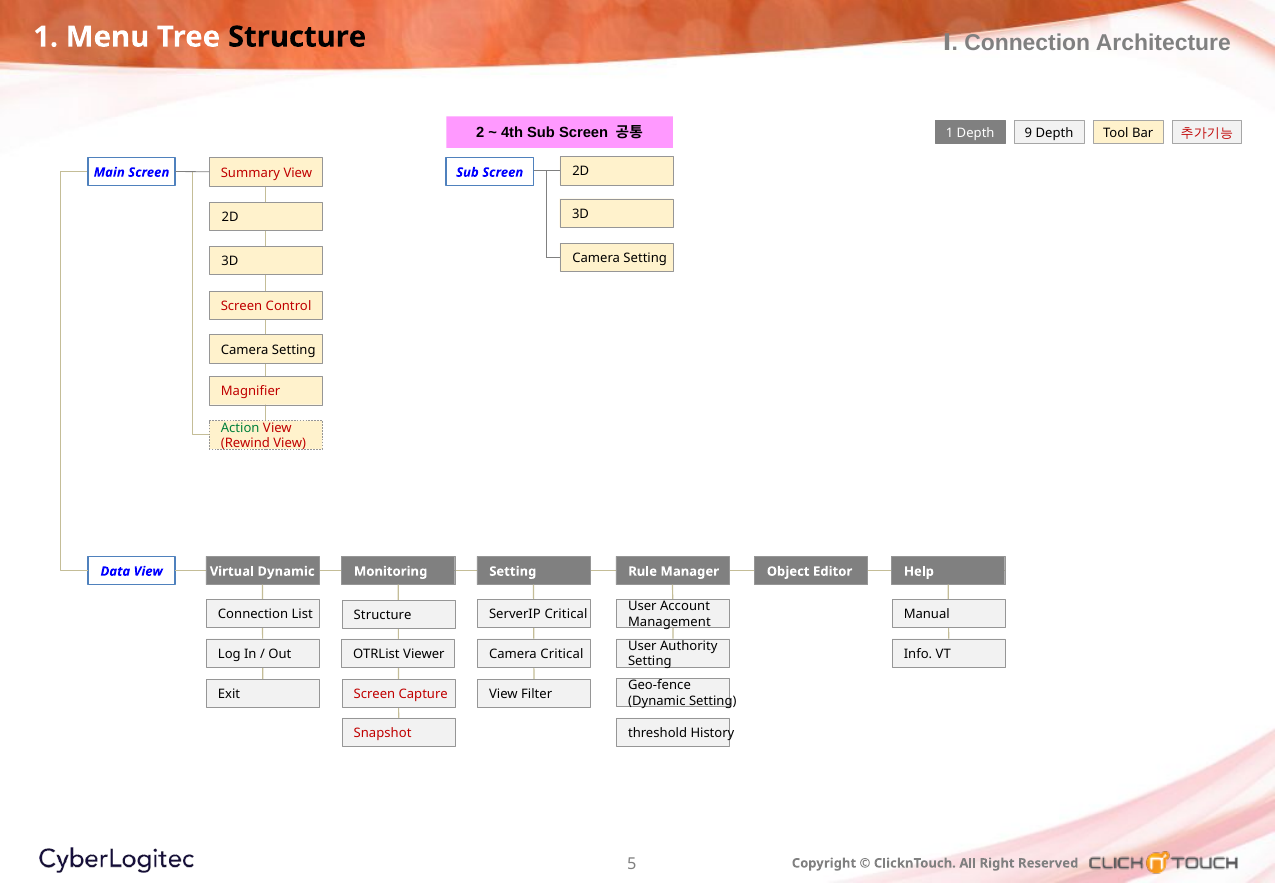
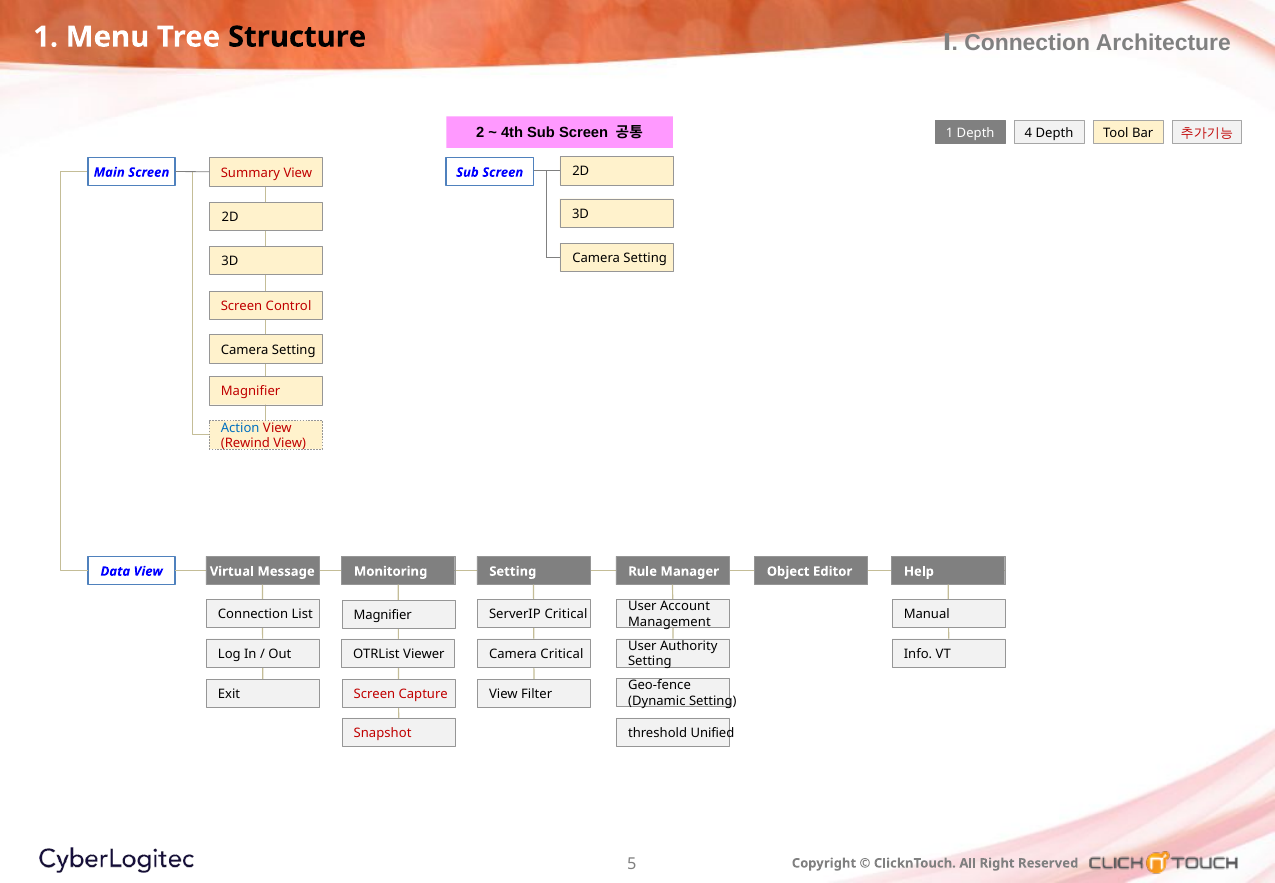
9: 9 -> 4
Action colour: green -> blue
Virtual Dynamic: Dynamic -> Message
Structure at (383, 615): Structure -> Magnifier
History: History -> Unified
